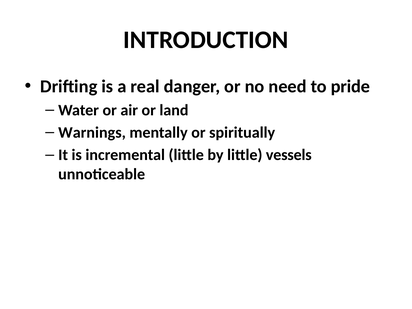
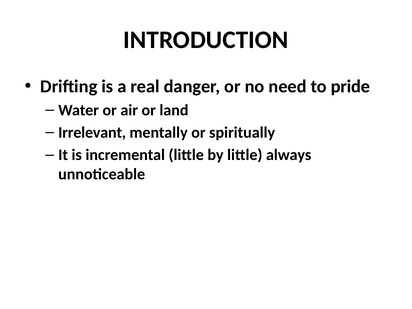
Warnings: Warnings -> Irrelevant
vessels: vessels -> always
